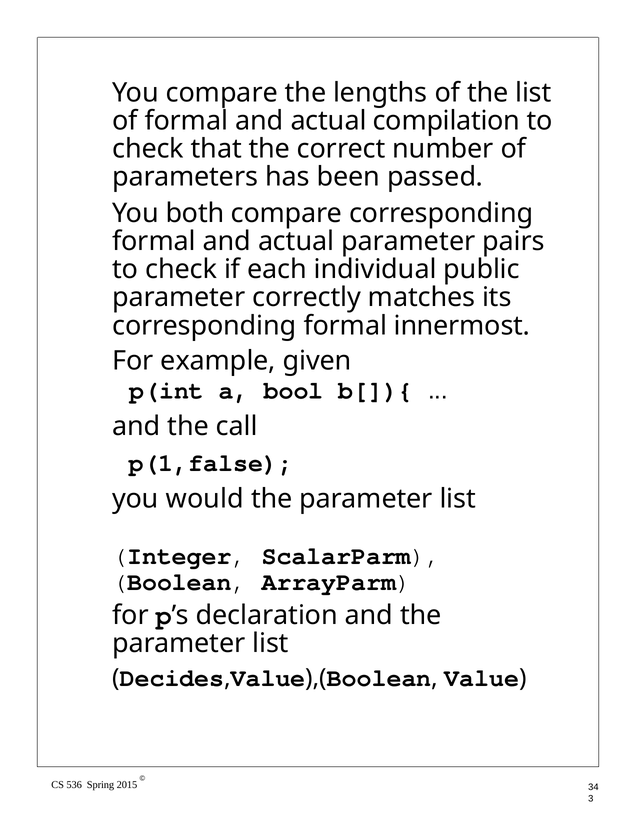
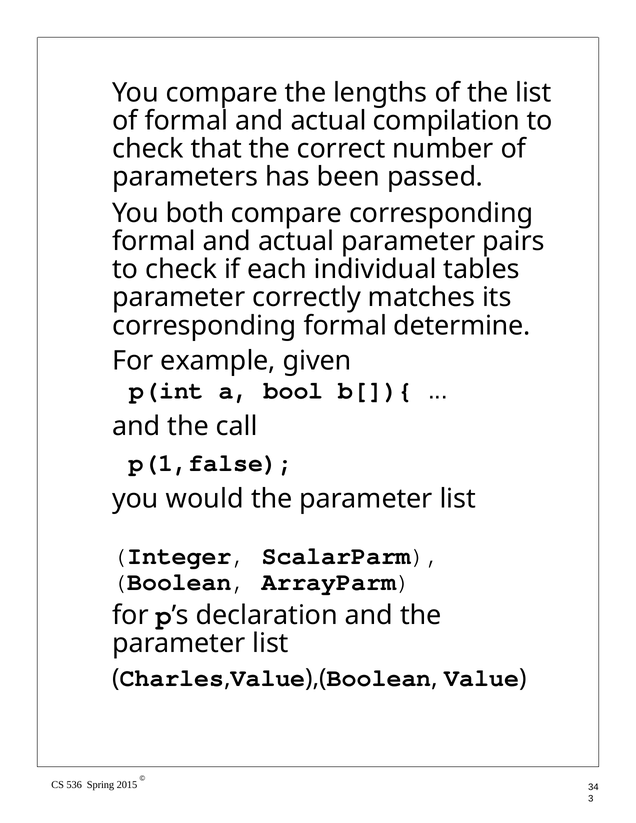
public: public -> tables
innermost: innermost -> determine
Decides: Decides -> Charles
